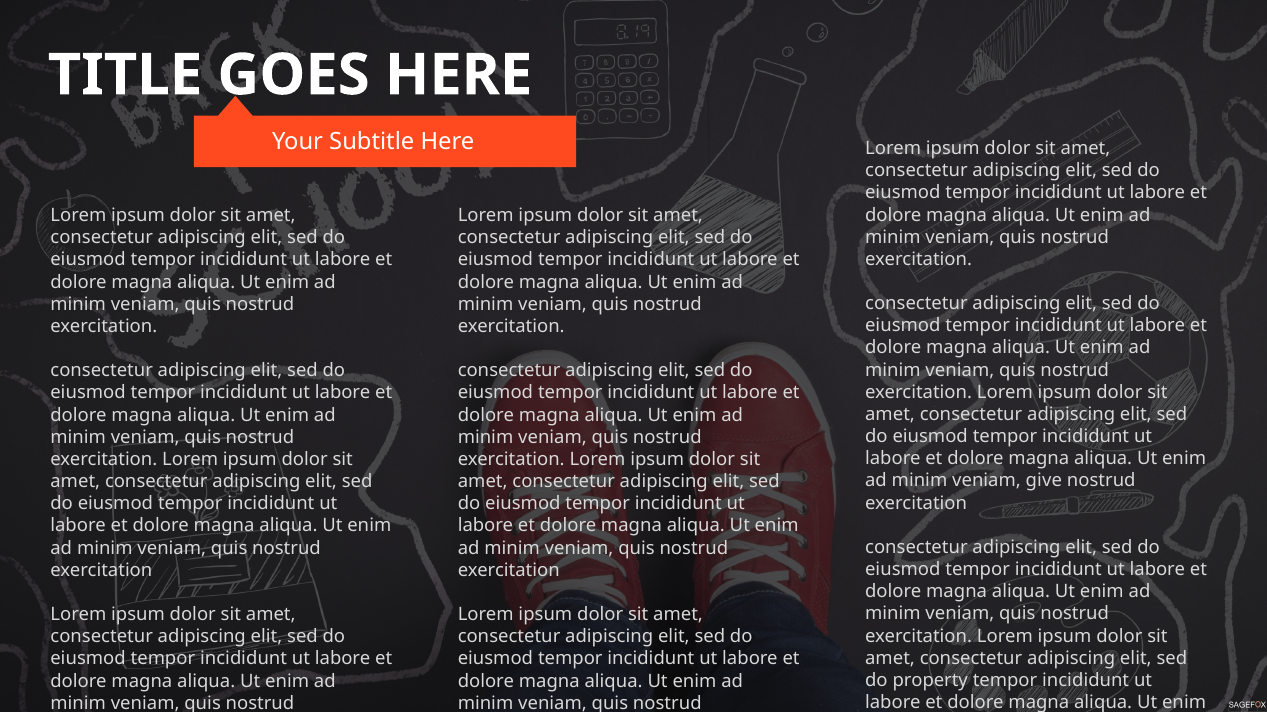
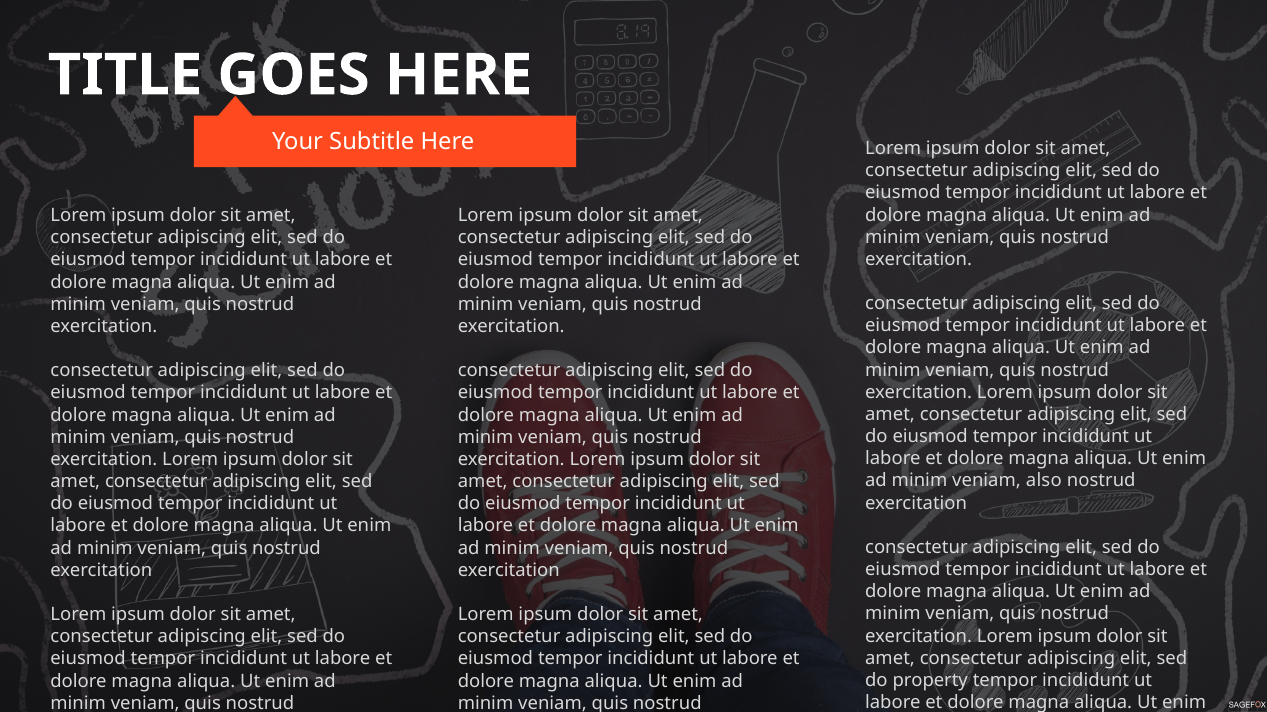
give: give -> also
